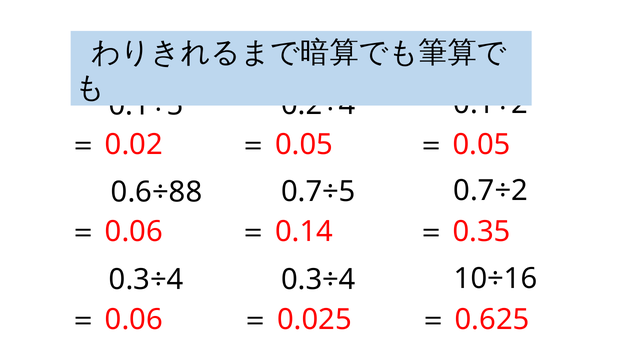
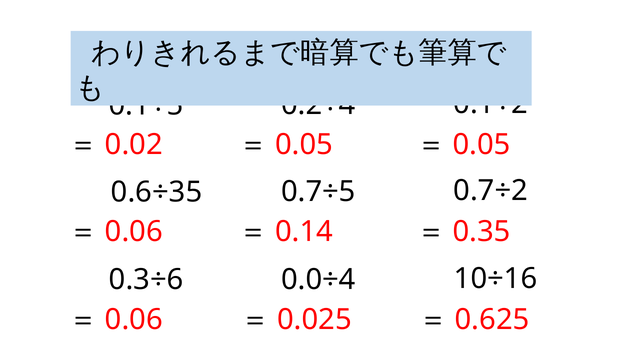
0.6÷88: 0.6÷88 -> 0.6÷35
0.3÷4 at (318, 280): 0.3÷4 -> 0.0÷4
0.3÷4 at (146, 280): 0.3÷4 -> 0.3÷6
